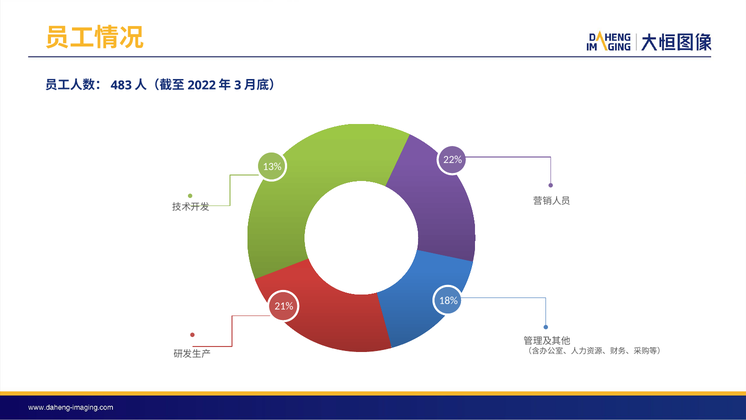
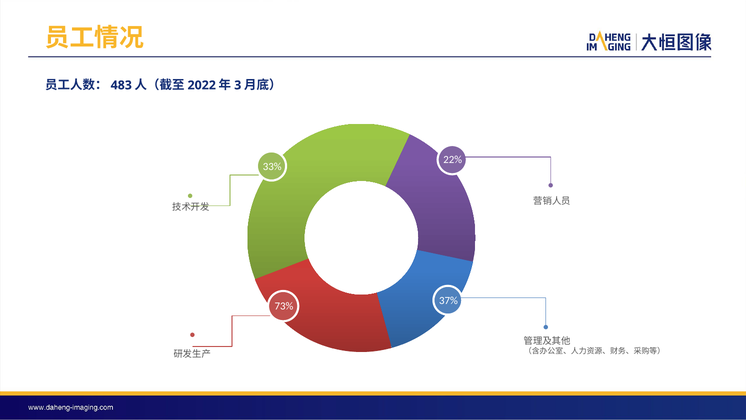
13%: 13% -> 33%
18%: 18% -> 37%
21%: 21% -> 73%
